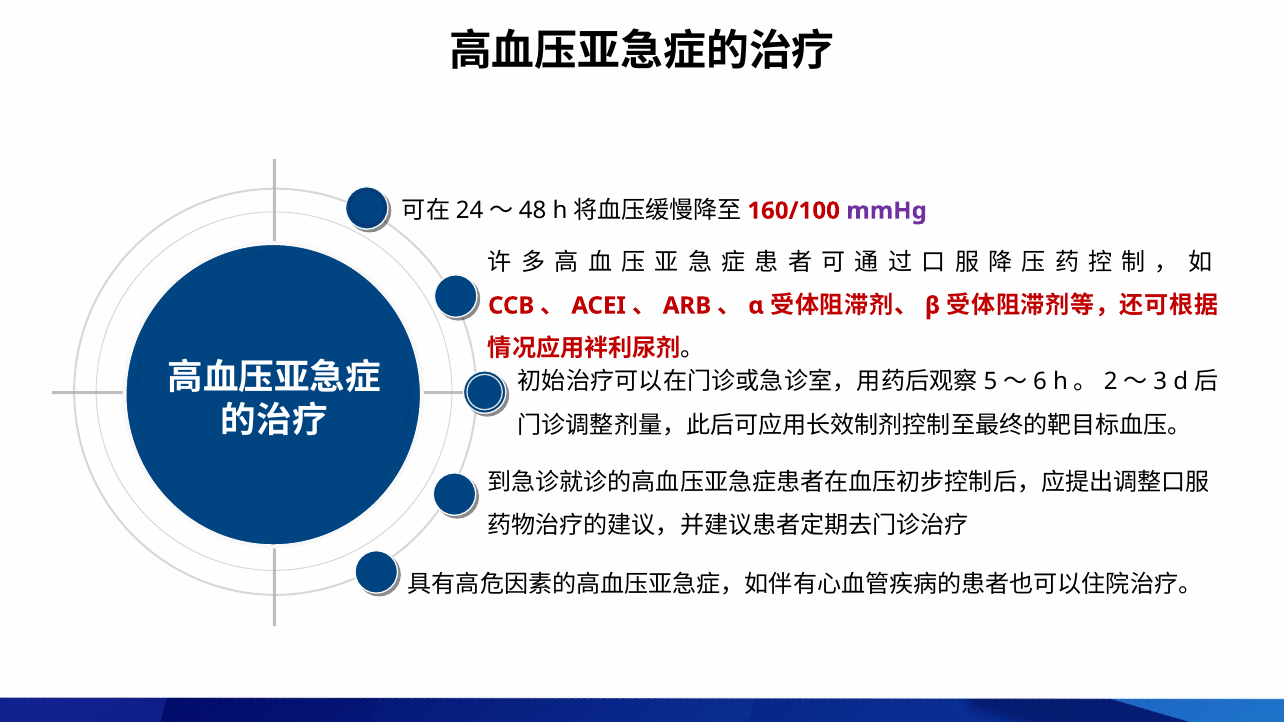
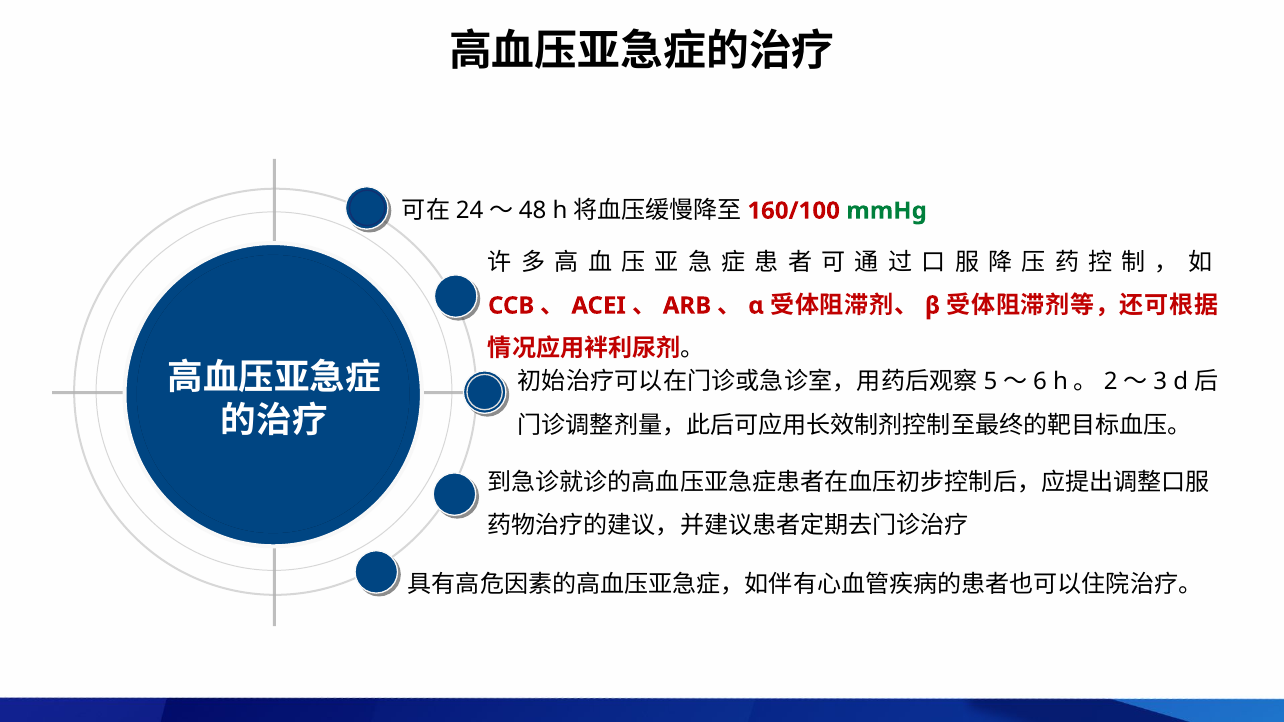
mmHg colour: purple -> green
